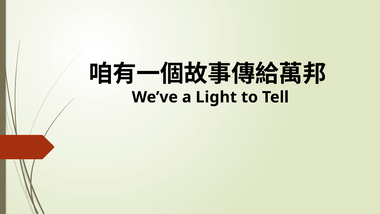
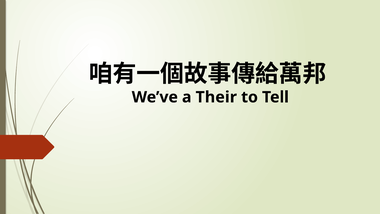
Light: Light -> Their
